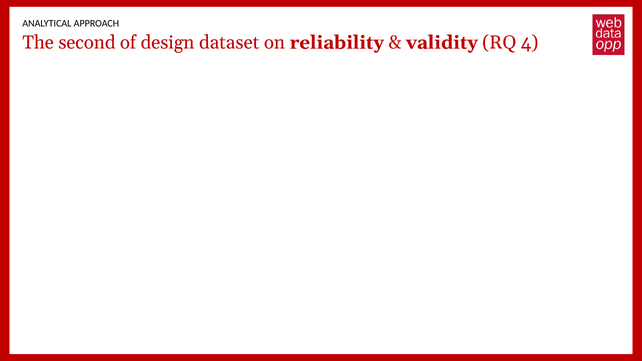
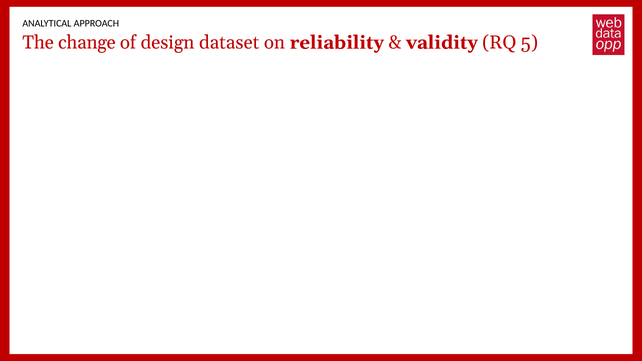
second: second -> change
4: 4 -> 5
